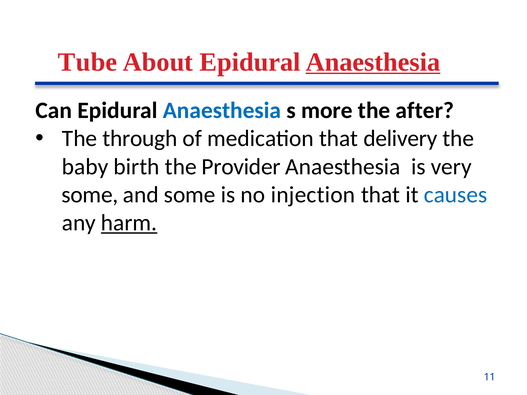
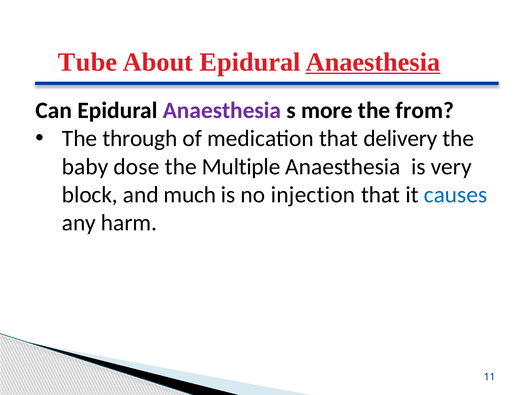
Anaesthesia at (222, 111) colour: blue -> purple
after: after -> from
birth: birth -> dose
Provider: Provider -> Multiple
some at (90, 195): some -> block
and some: some -> much
harm underline: present -> none
